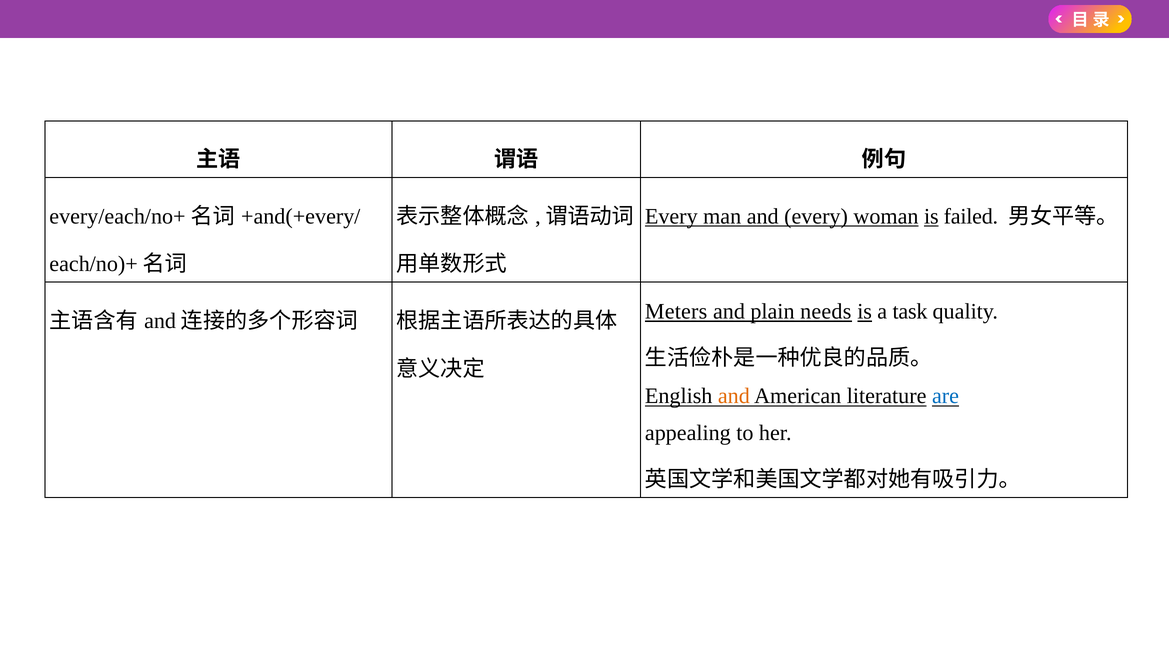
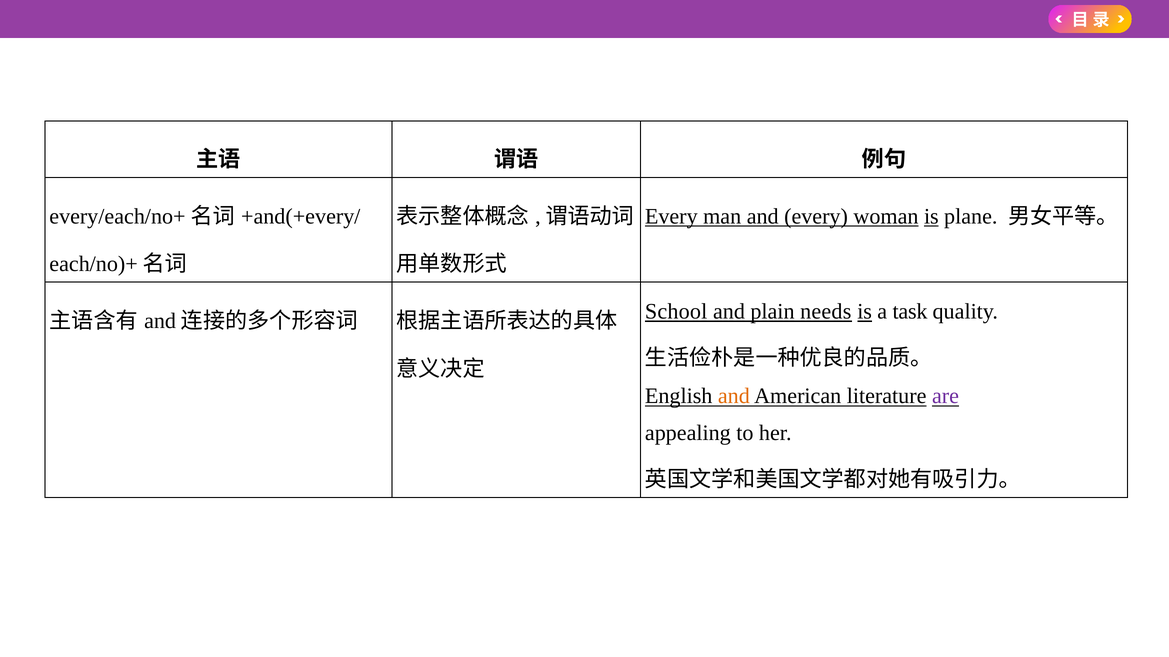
failed: failed -> plane
Meters: Meters -> School
are colour: blue -> purple
